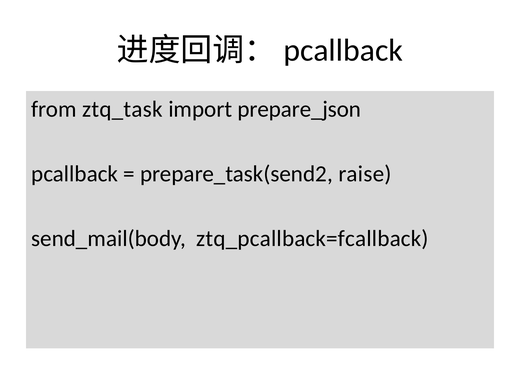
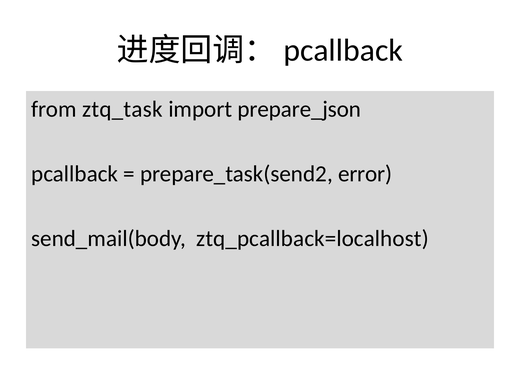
raise: raise -> error
ztq_pcallback=fcallback: ztq_pcallback=fcallback -> ztq_pcallback=localhost
